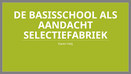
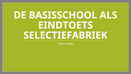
AANDACHT: AANDACHT -> EINDTOETS
